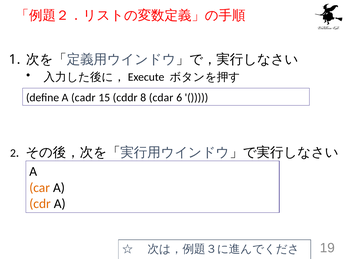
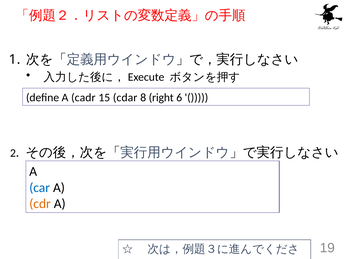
cddr: cddr -> cdar
cdar: cdar -> right
car colour: orange -> blue
